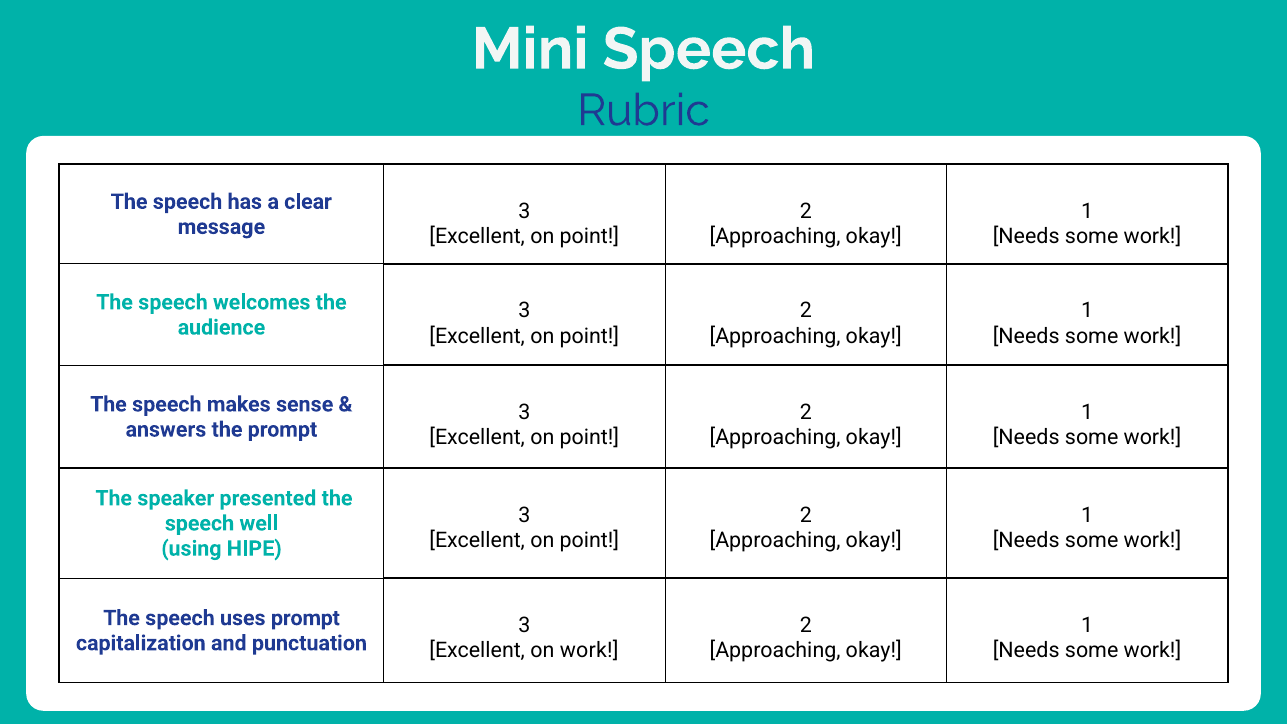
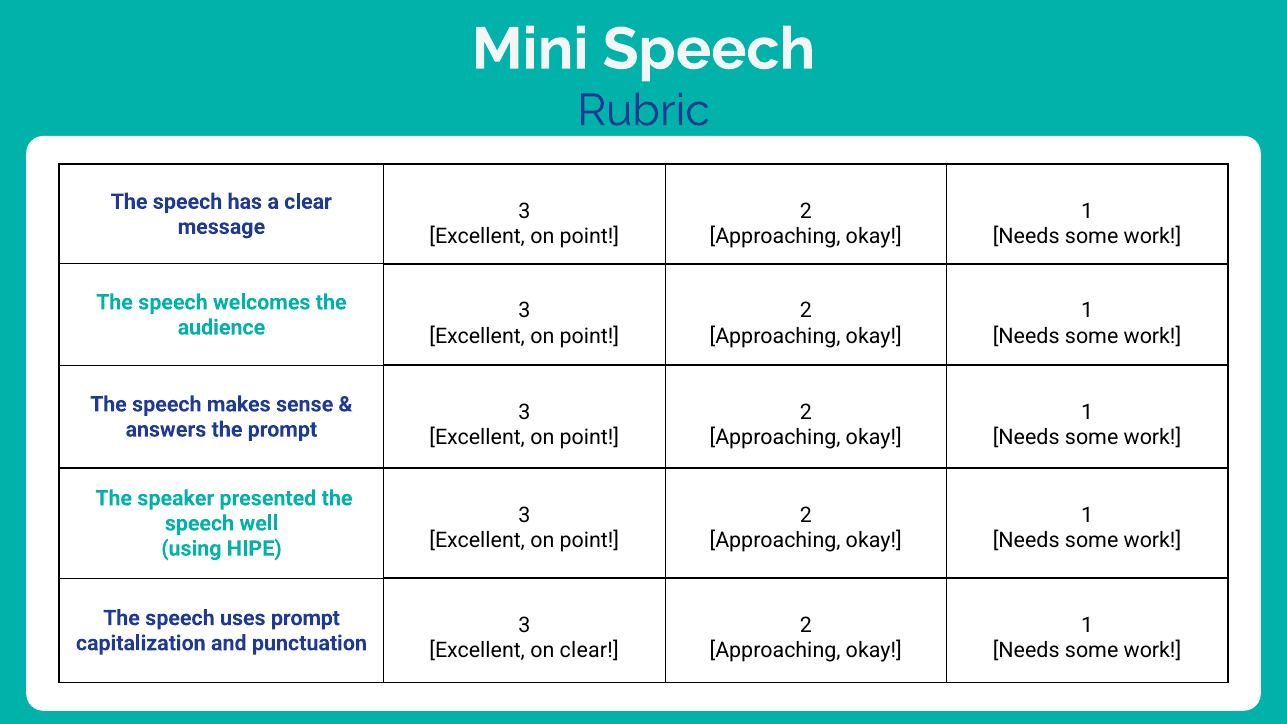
on work: work -> clear
